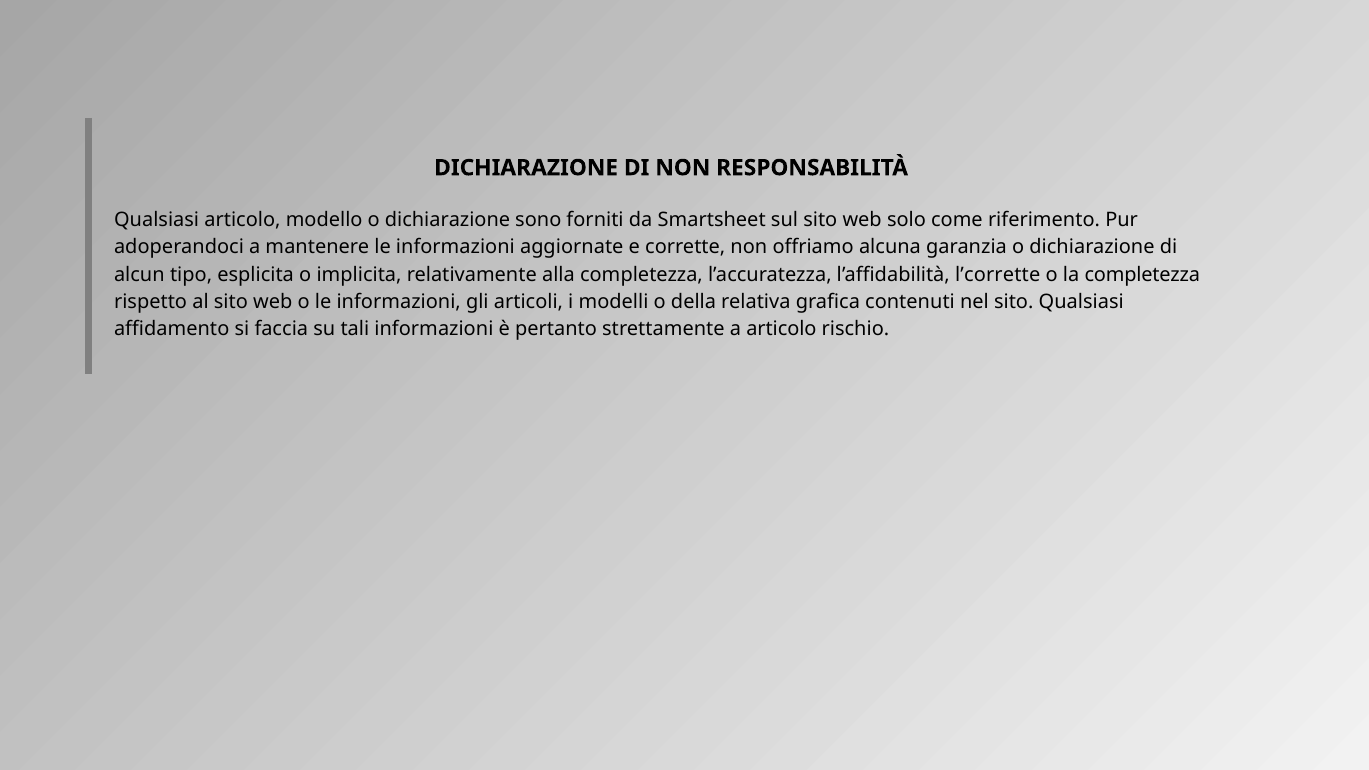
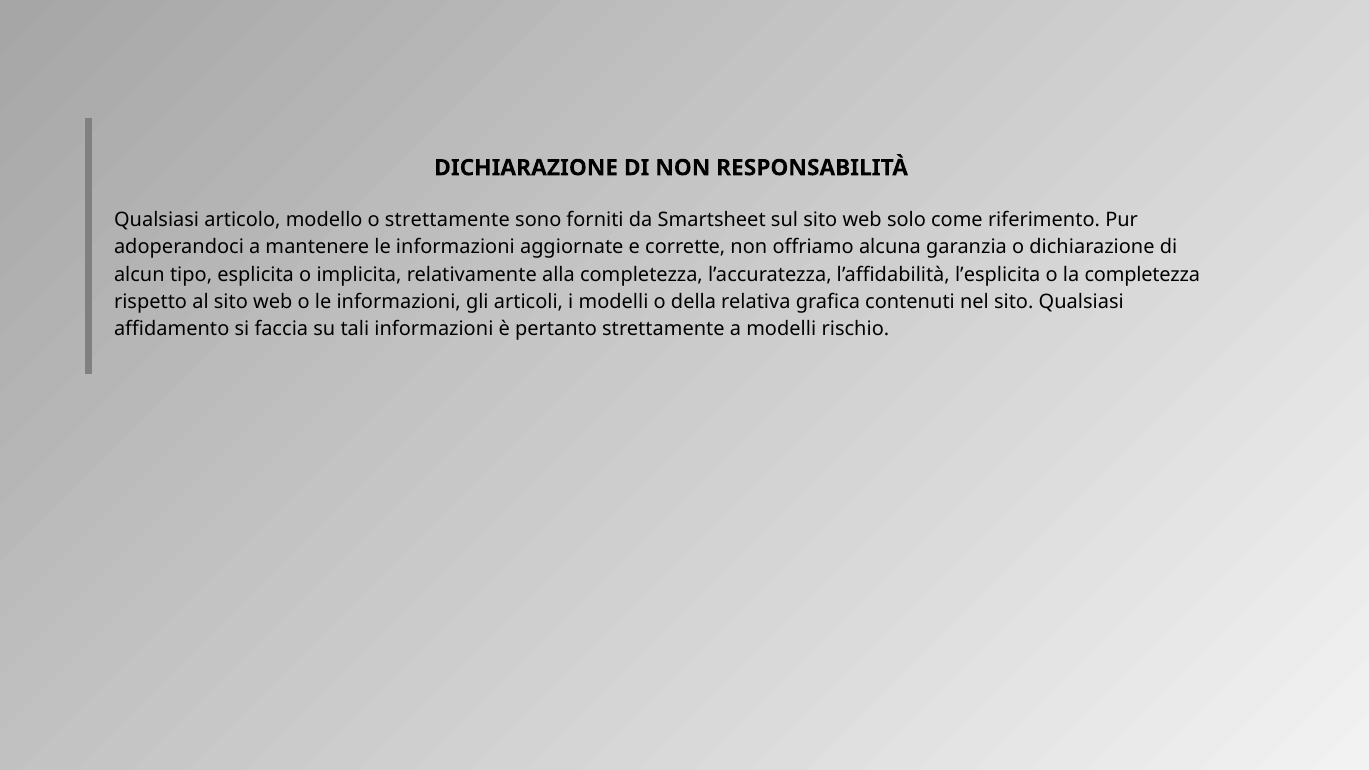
modello o dichiarazione: dichiarazione -> strettamente
l’corrette: l’corrette -> l’esplicita
a articolo: articolo -> modelli
